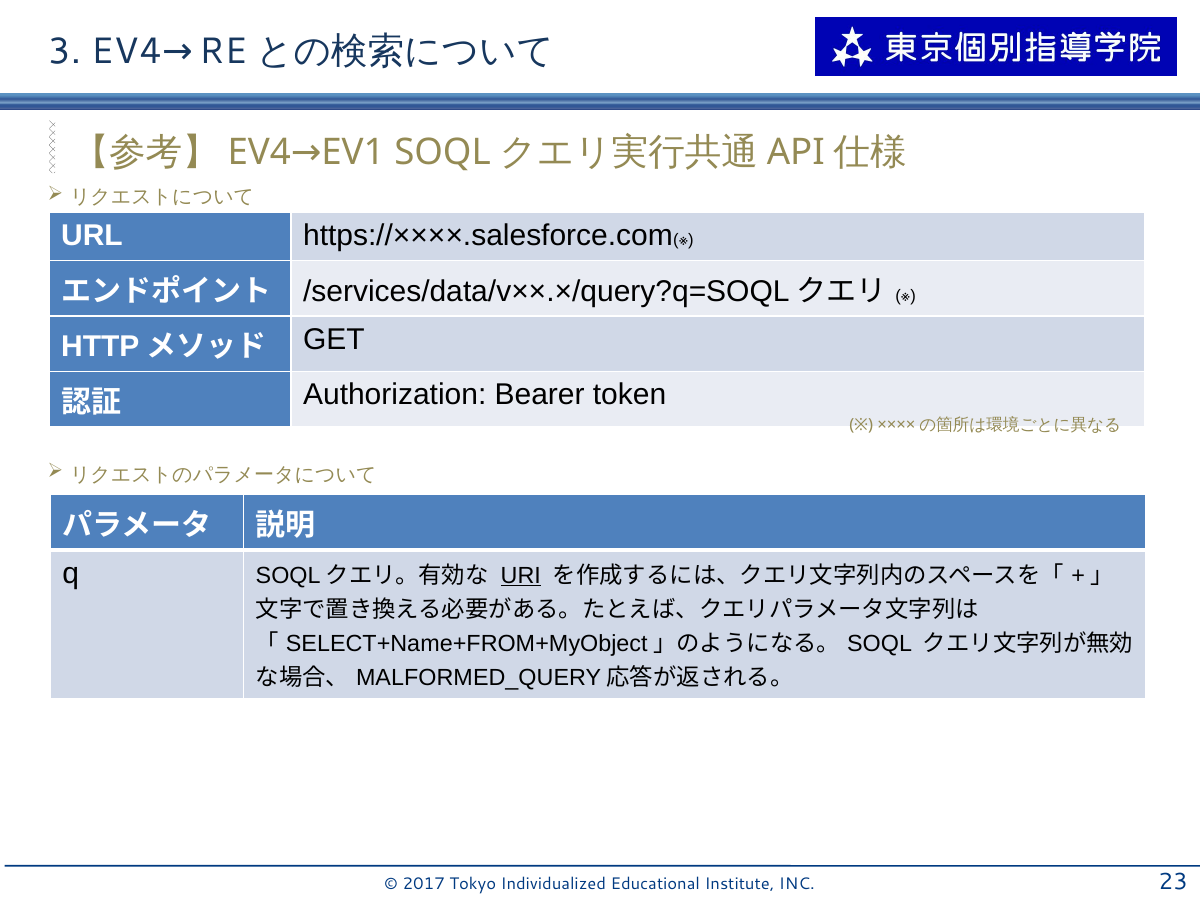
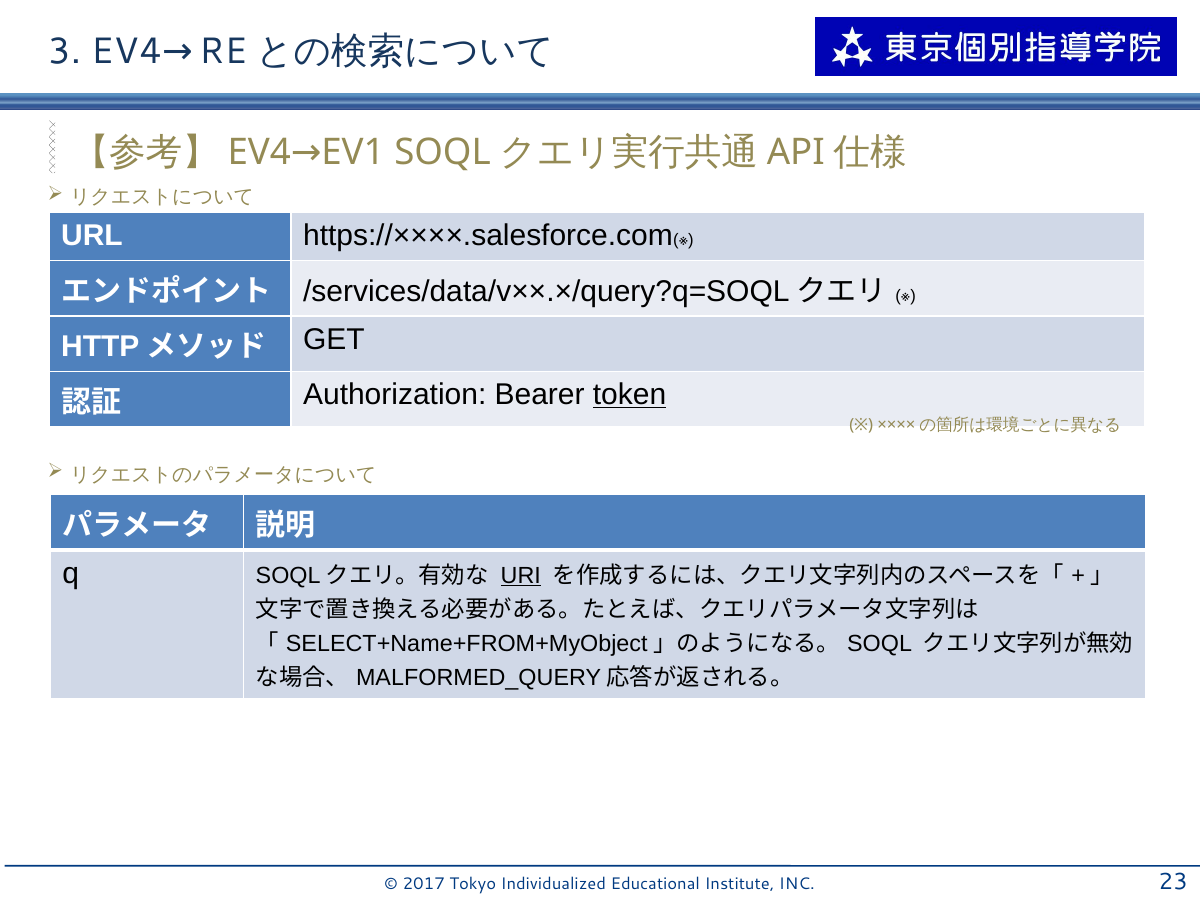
token underline: none -> present
